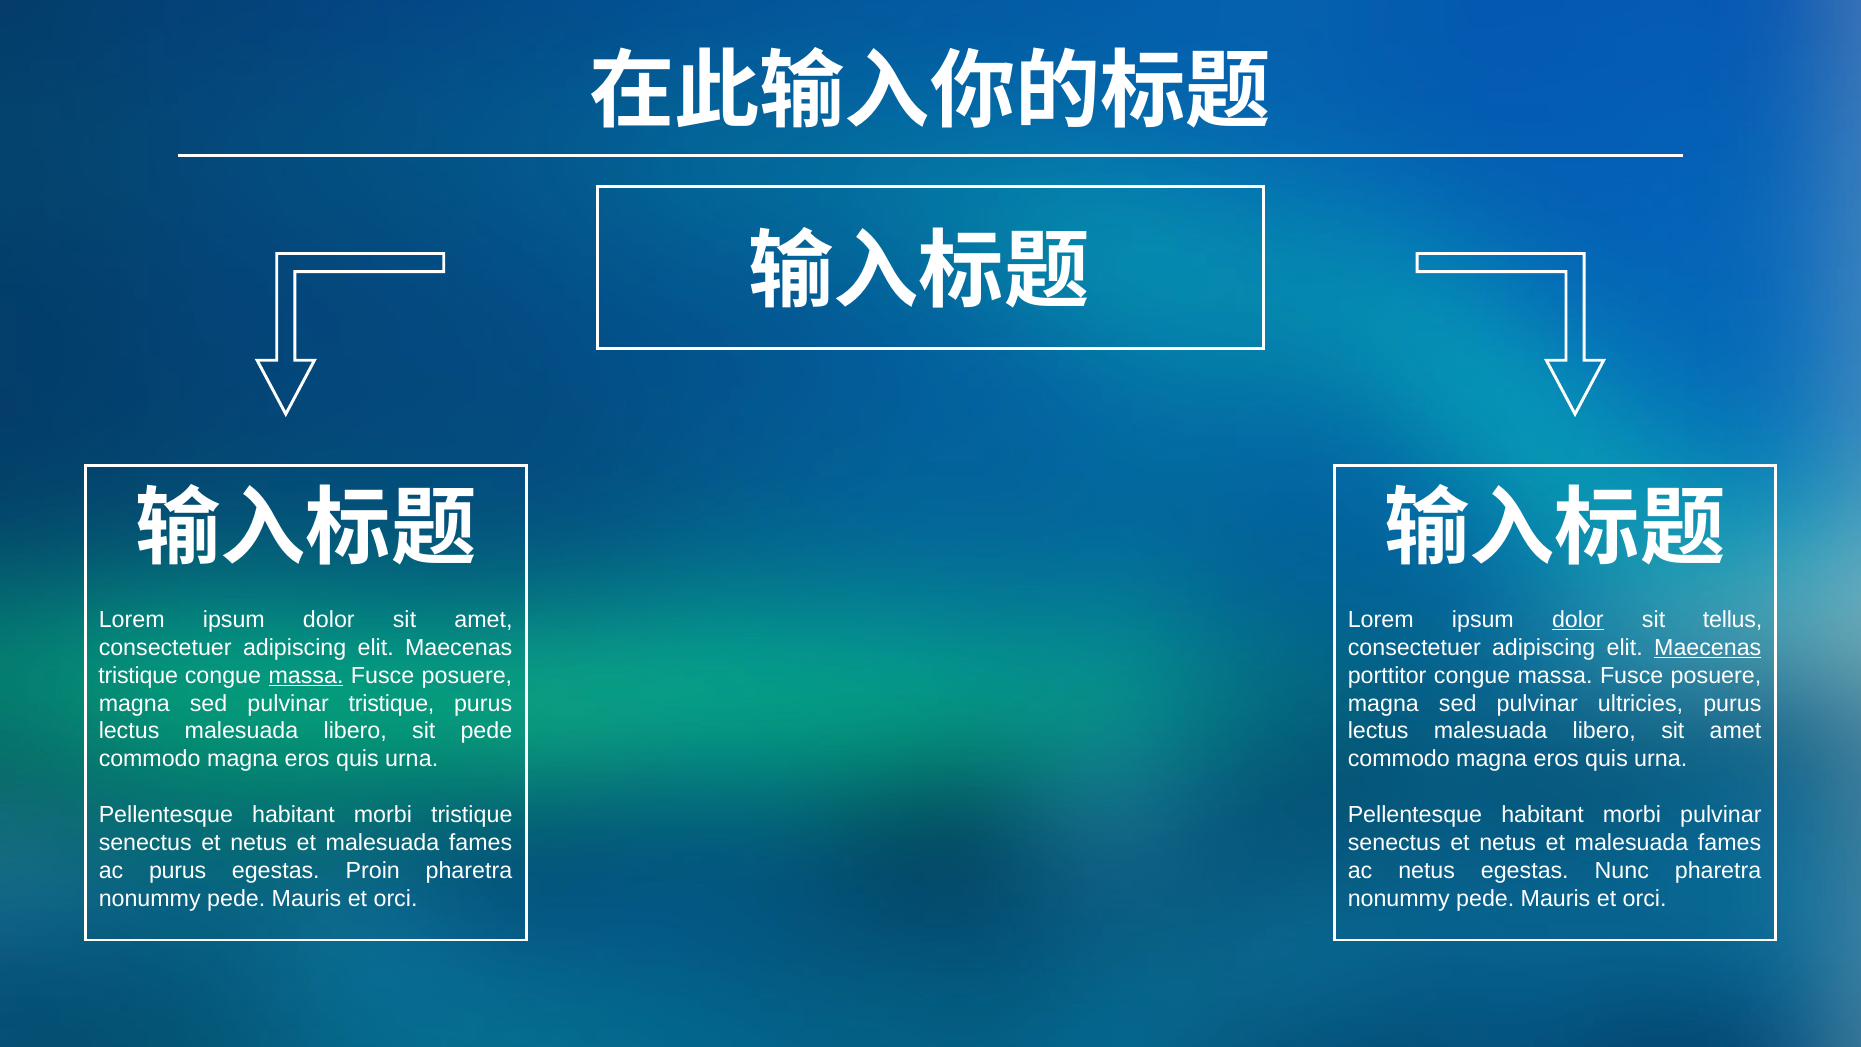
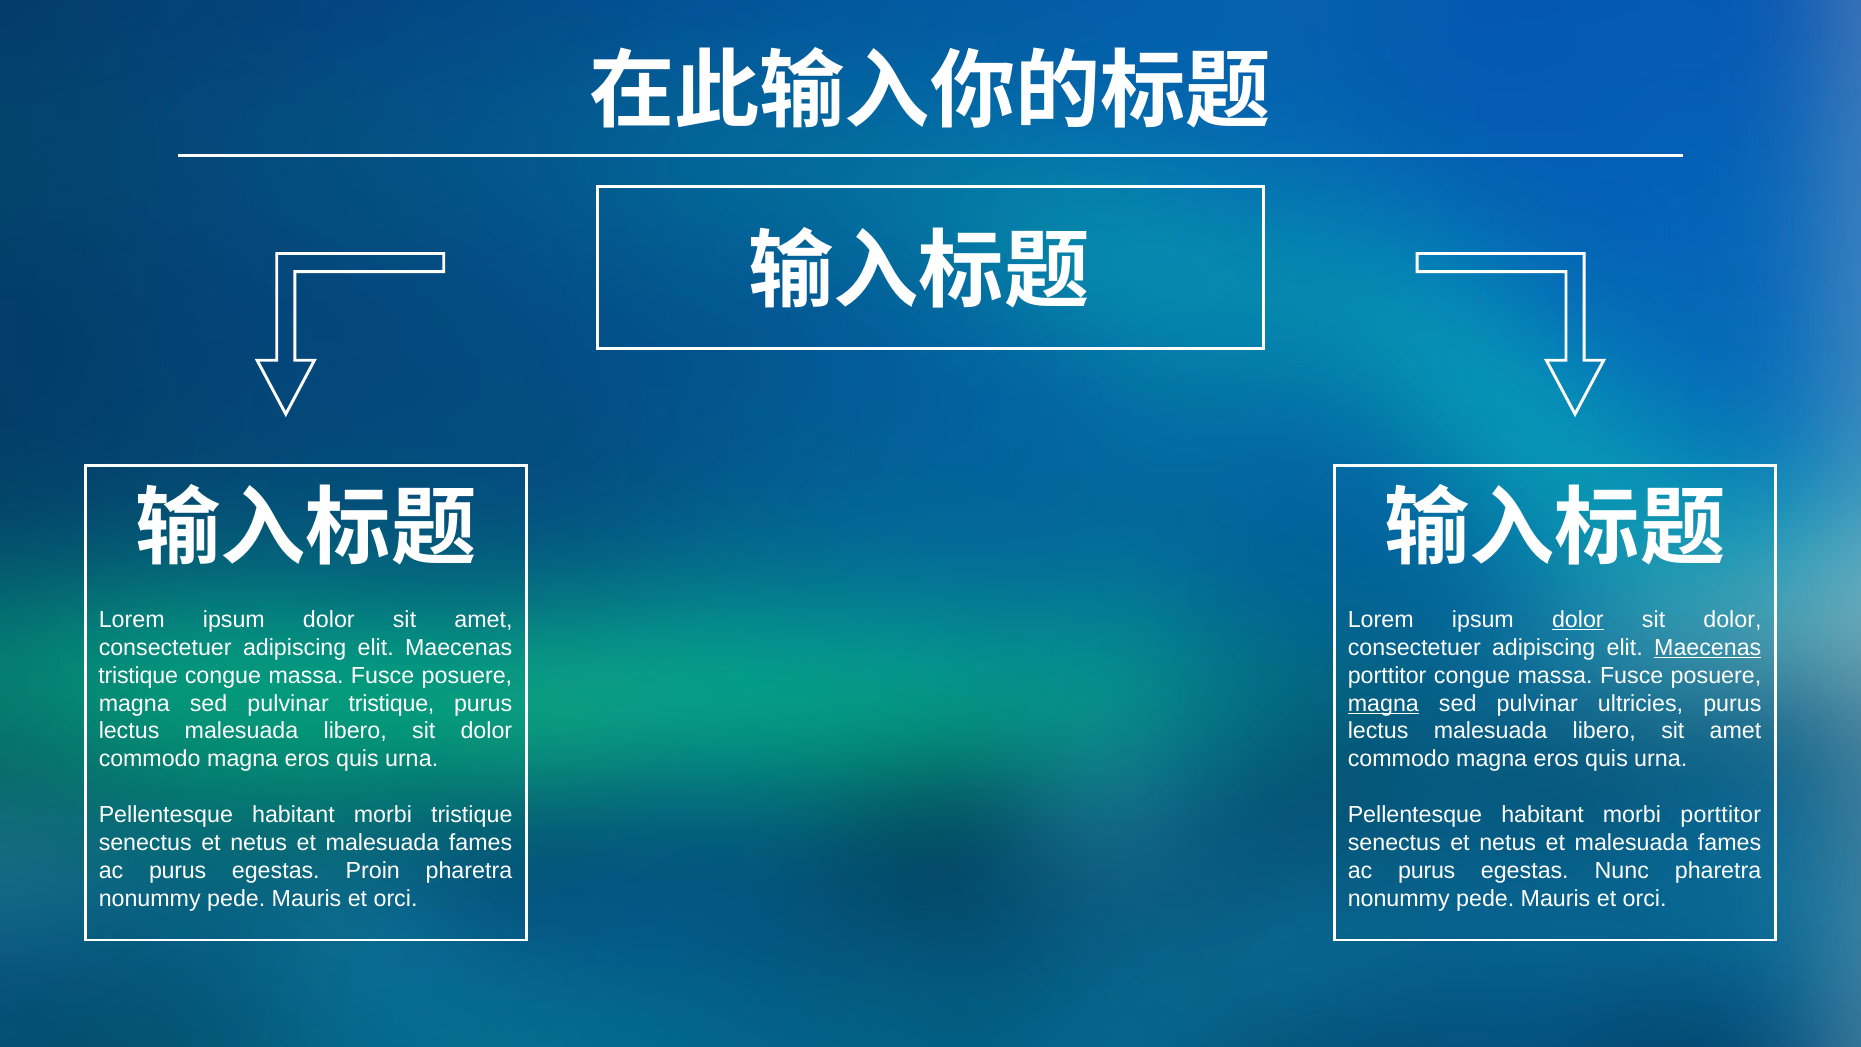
tellus at (1733, 620): tellus -> dolor
massa at (306, 675) underline: present -> none
magna at (1383, 703) underline: none -> present
libero sit pede: pede -> dolor
morbi pulvinar: pulvinar -> porttitor
netus at (1427, 871): netus -> purus
